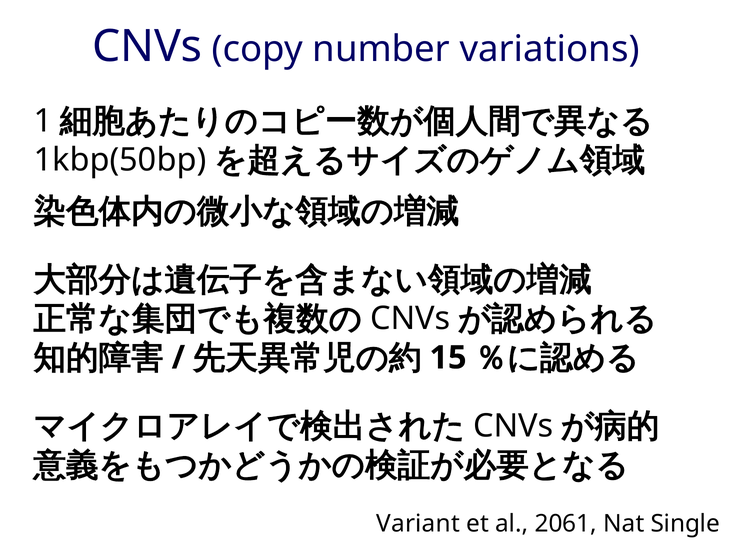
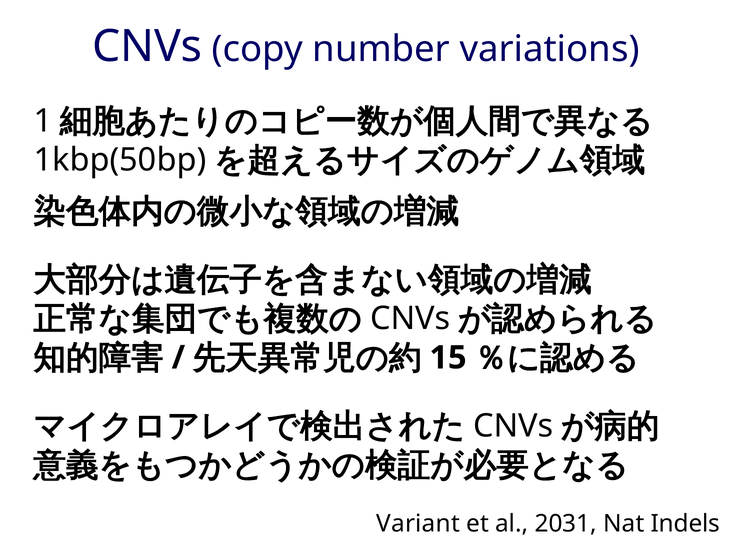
2061: 2061 -> 2031
Single: Single -> Indels
